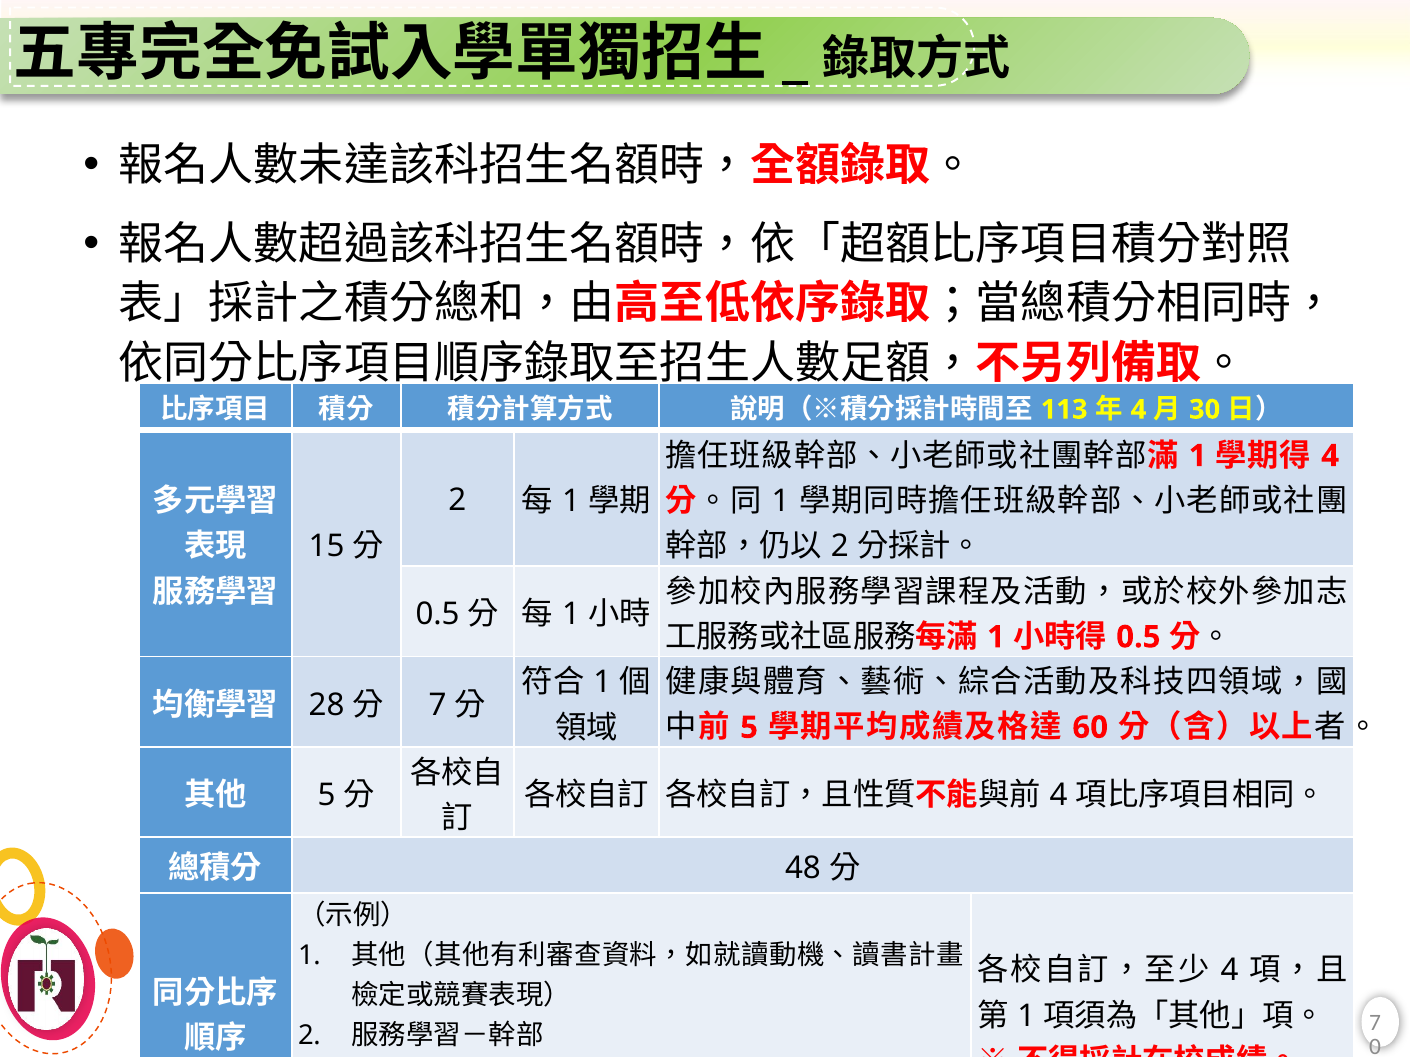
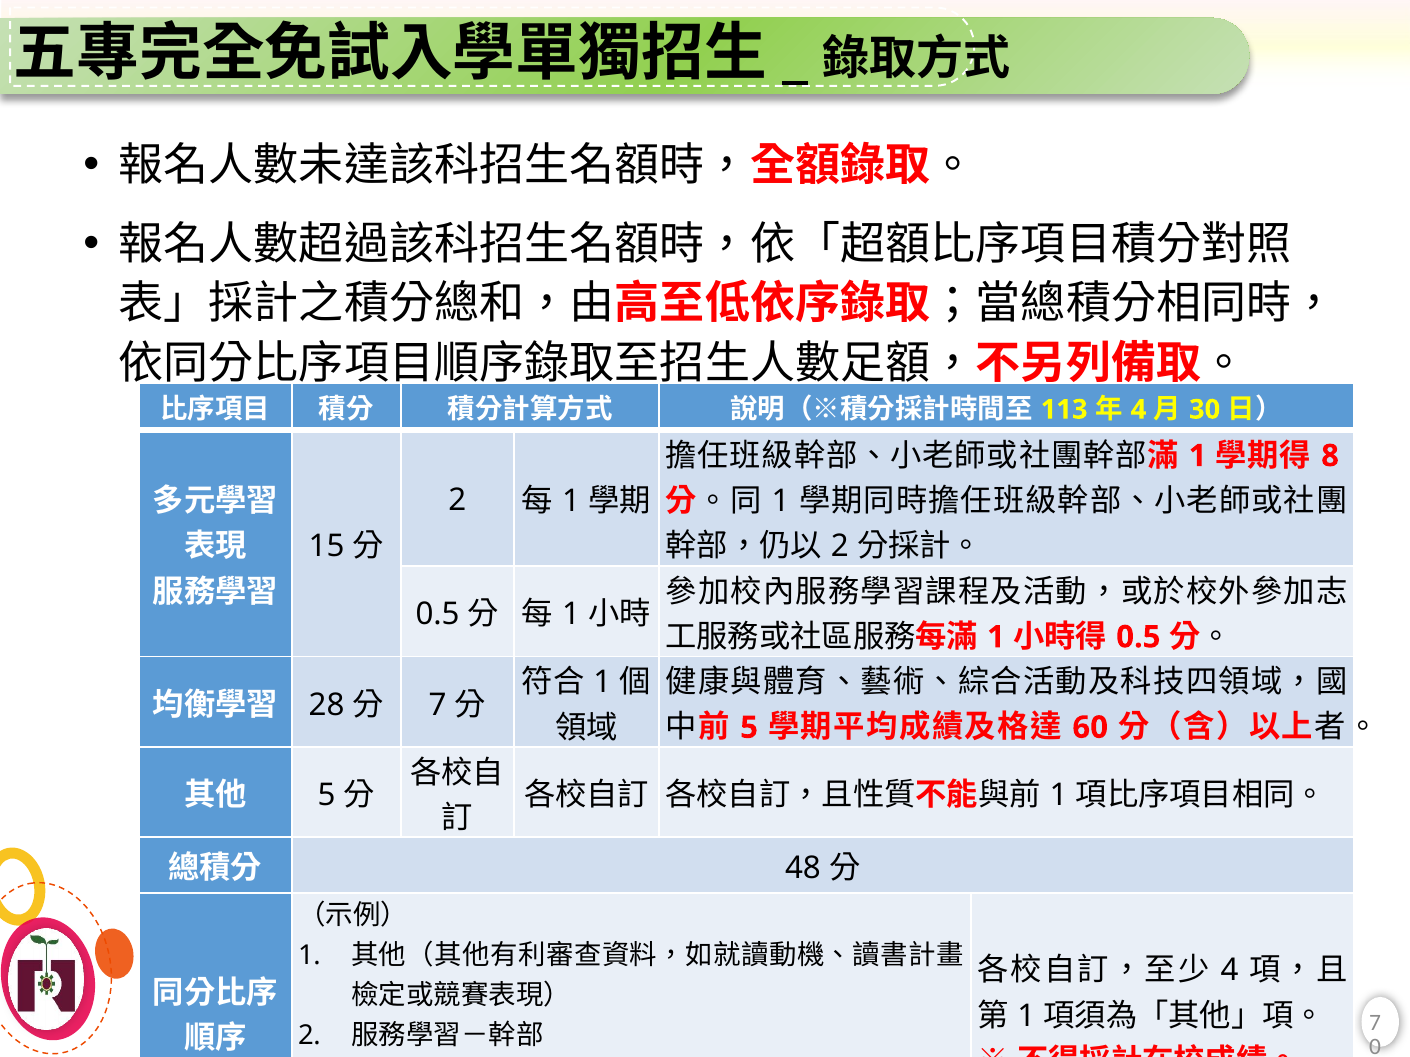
4 at (1330, 456): 4 -> 8
4 at (1059, 796): 4 -> 1
